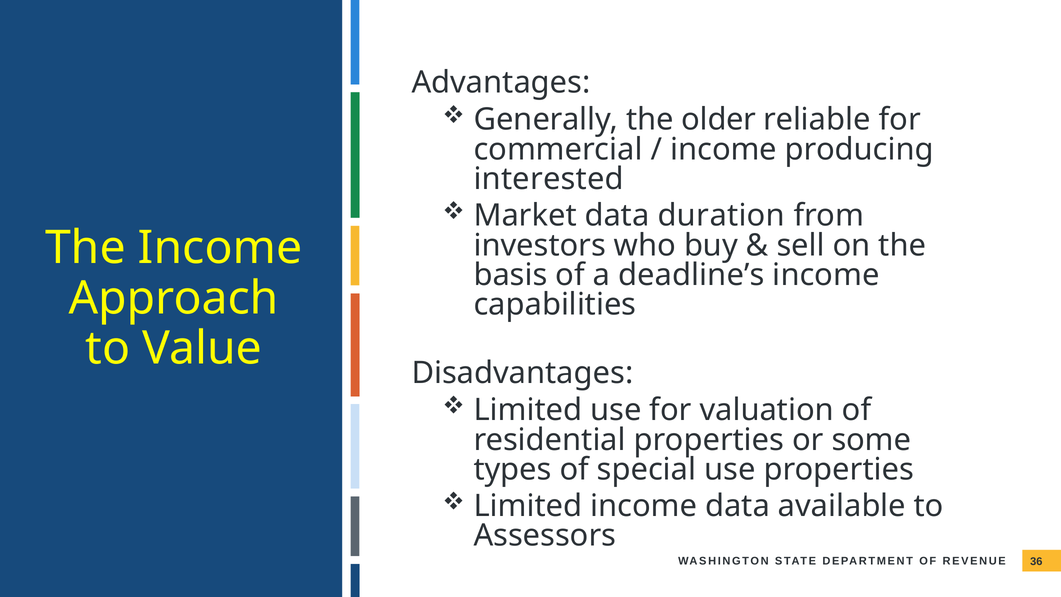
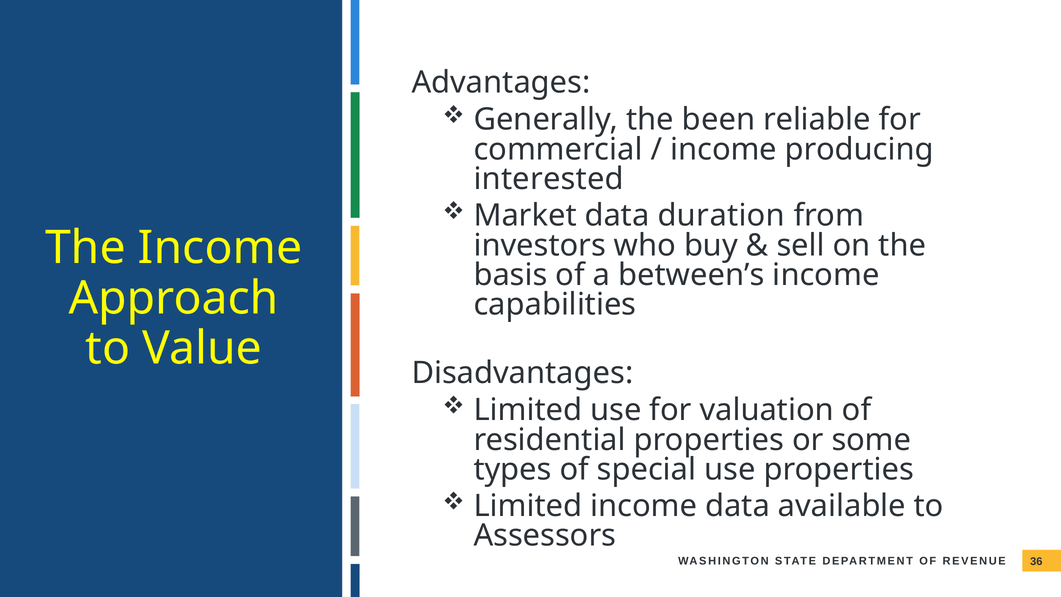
older: older -> been
deadline’s: deadline’s -> between’s
